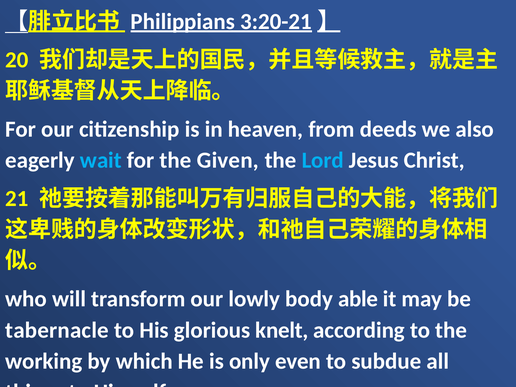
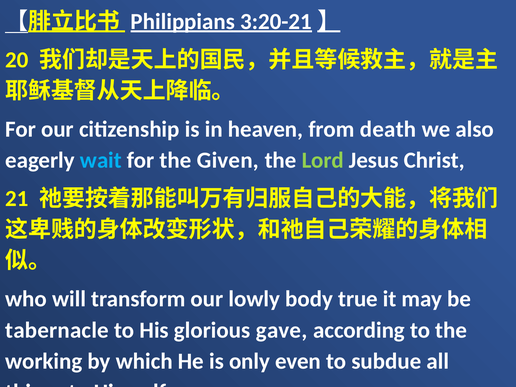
deeds: deeds -> death
Lord colour: light blue -> light green
able: able -> true
knelt: knelt -> gave
